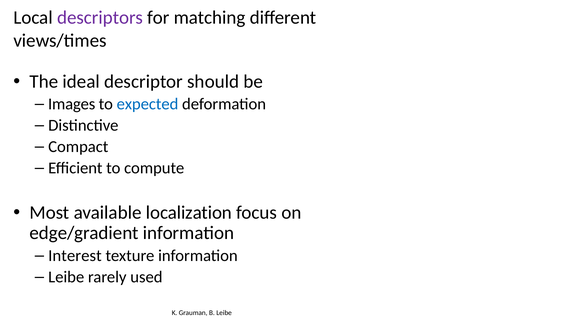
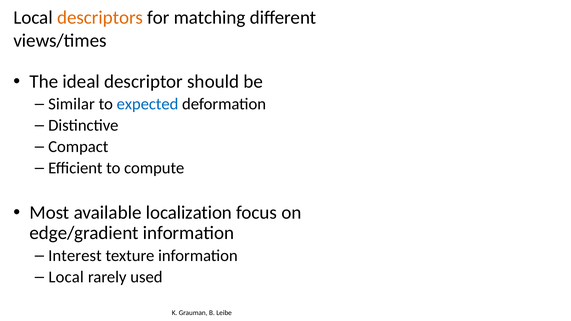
descriptors colour: purple -> orange
Images: Images -> Similar
Leibe at (66, 277): Leibe -> Local
